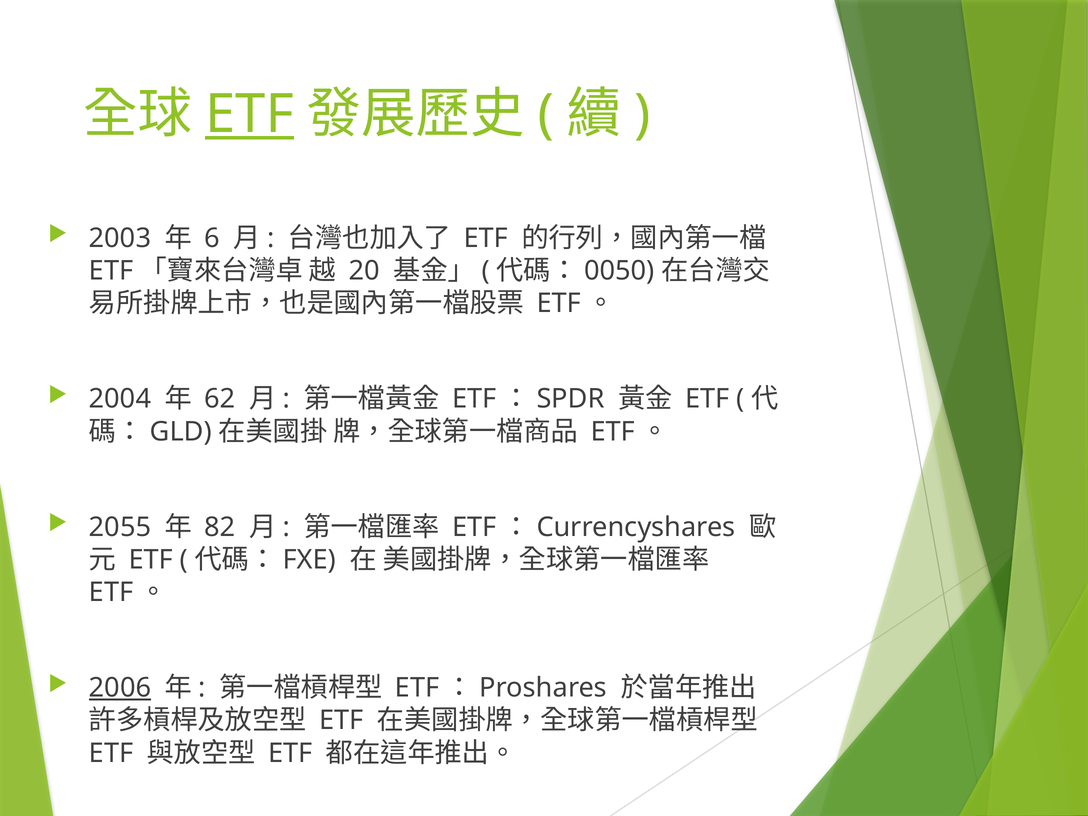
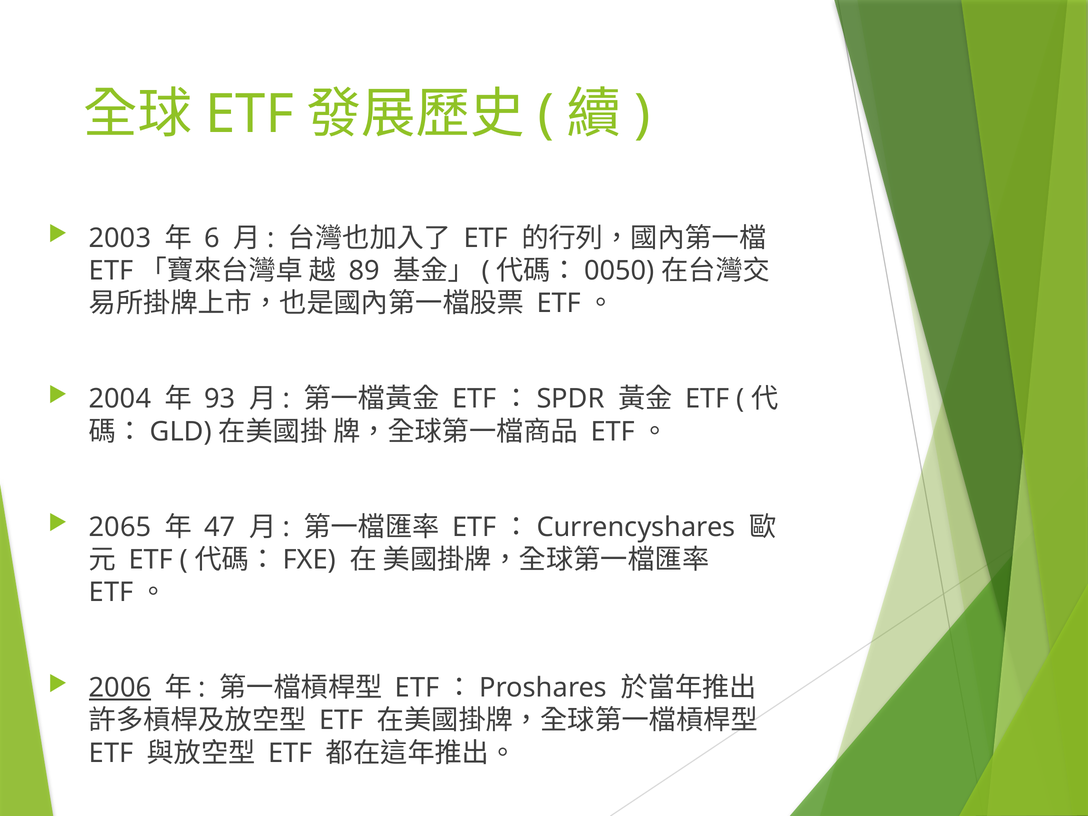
ETF at (250, 114) underline: present -> none
20: 20 -> 89
62: 62 -> 93
2055: 2055 -> 2065
82: 82 -> 47
